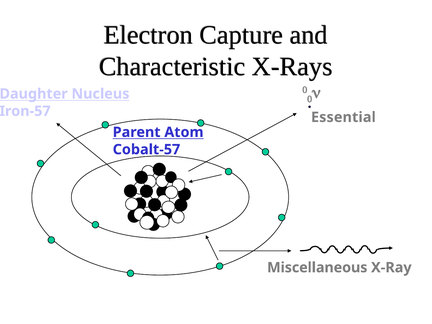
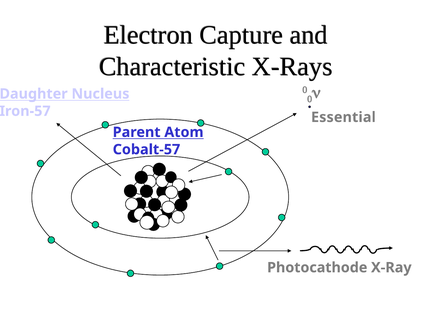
Miscellaneous: Miscellaneous -> Photocathode
